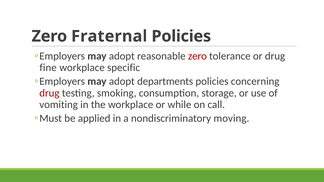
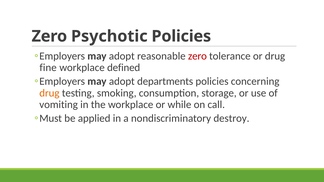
Fraternal: Fraternal -> Psychotic
specific: specific -> defined
drug at (49, 93) colour: red -> orange
moving: moving -> destroy
